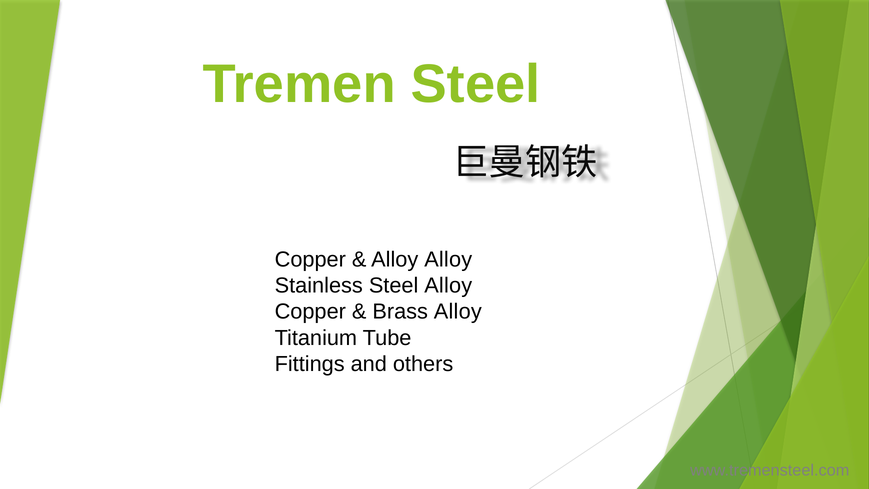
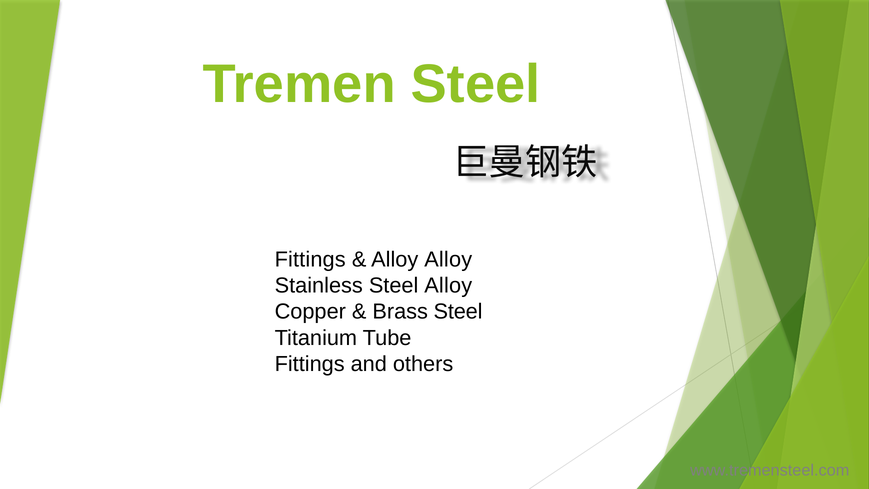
Copper at (310, 260): Copper -> Fittings
Brass Alloy: Alloy -> Steel
